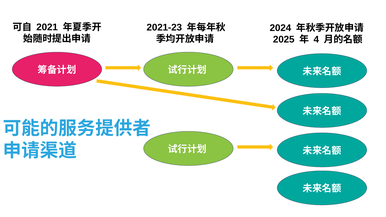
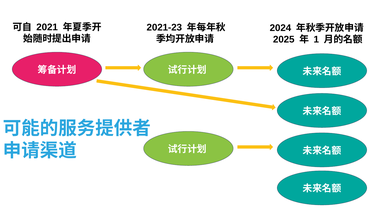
4: 4 -> 1
